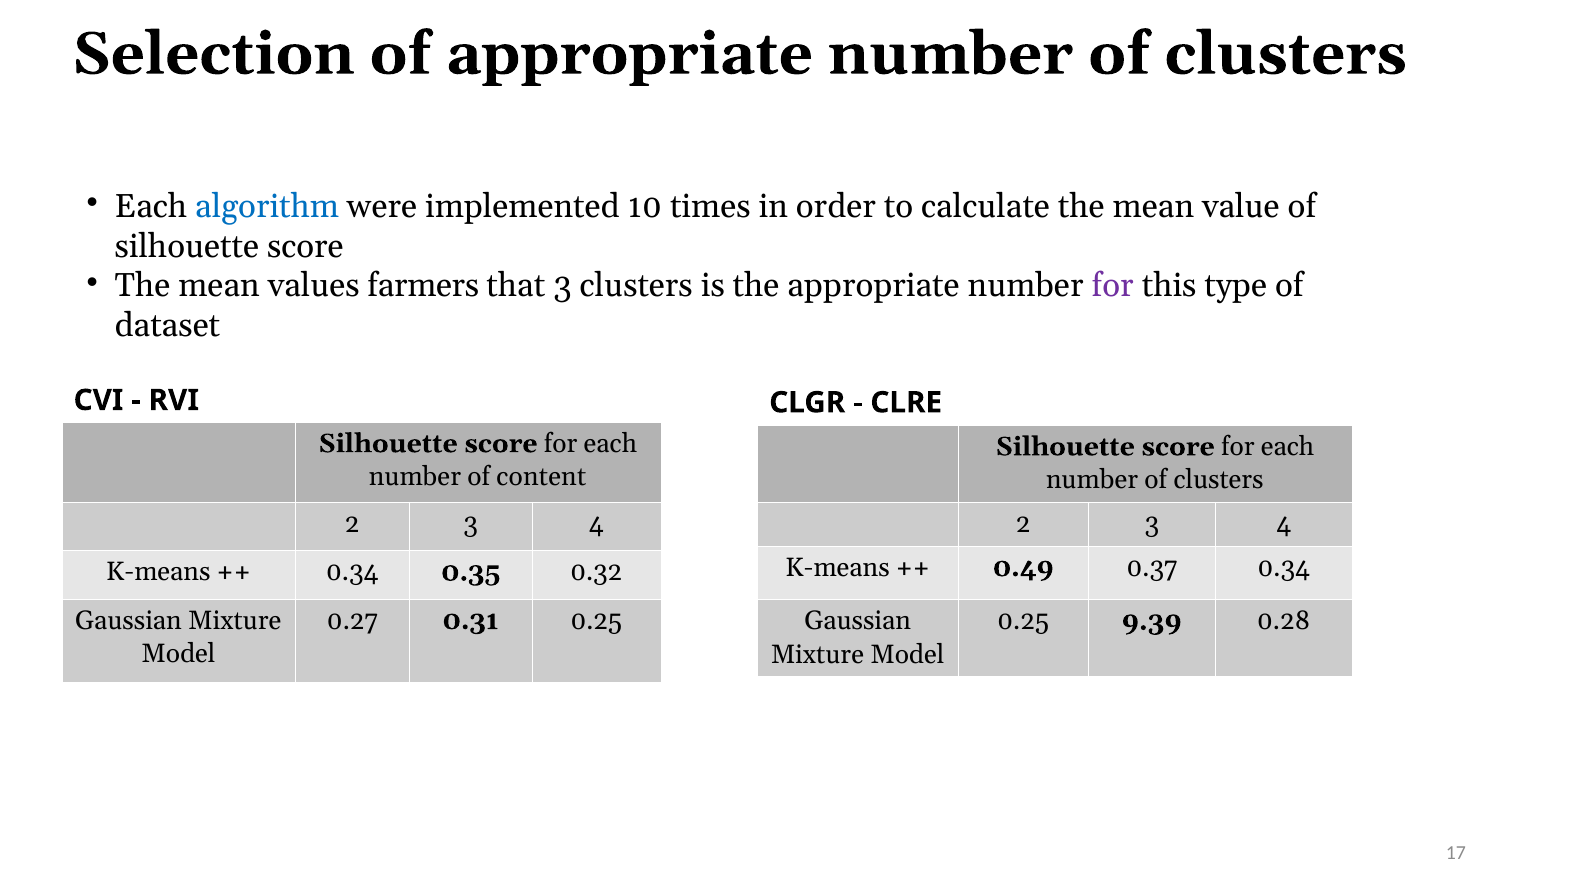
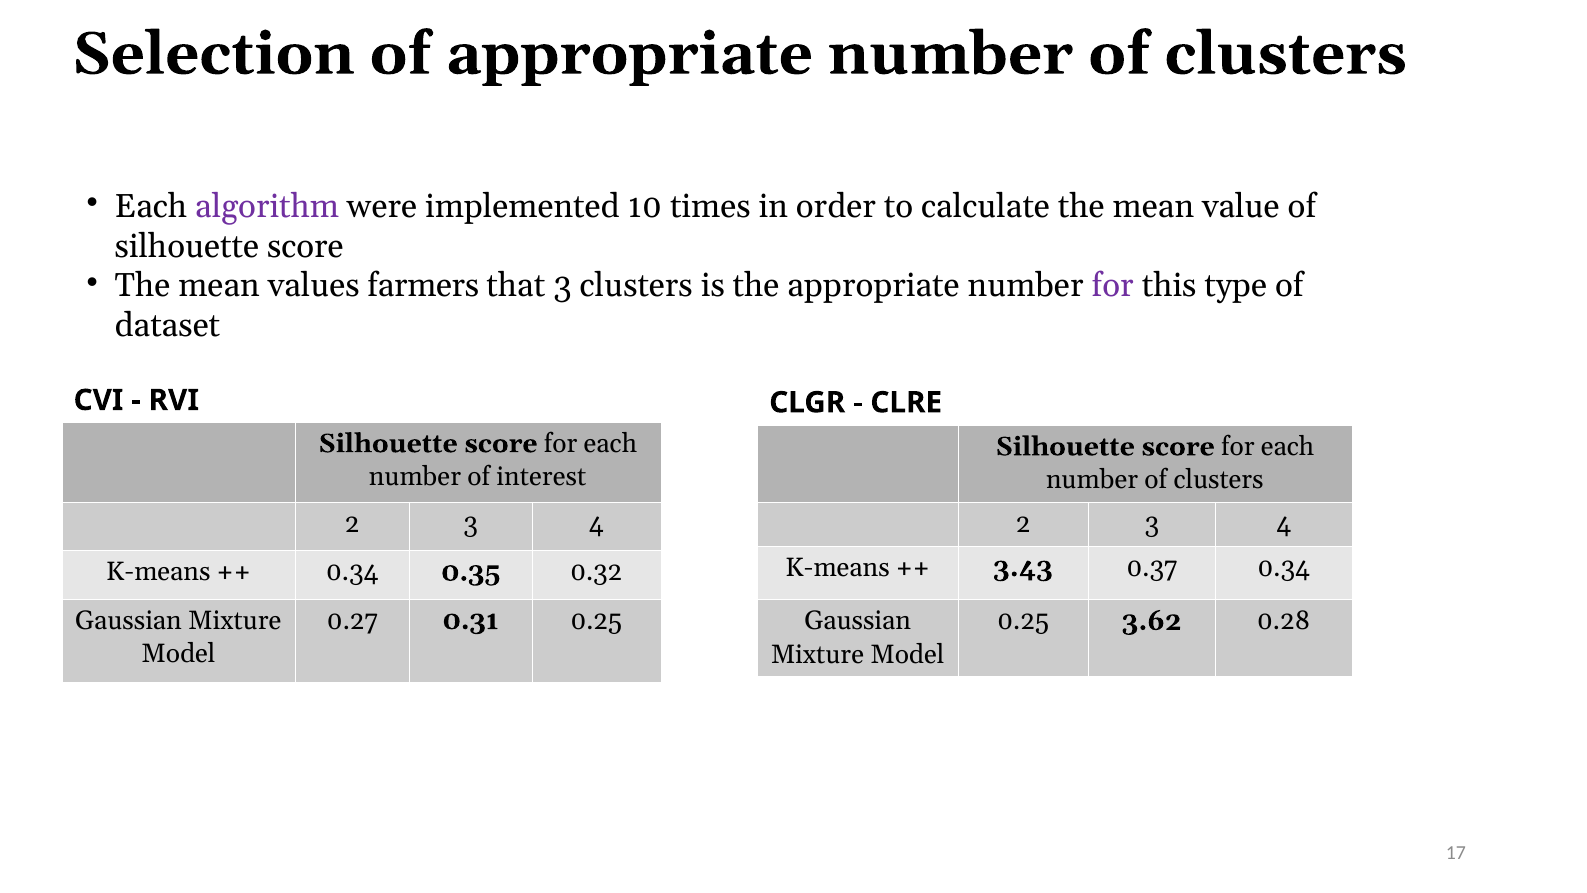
algorithm colour: blue -> purple
content: content -> interest
0.49: 0.49 -> 3.43
9.39: 9.39 -> 3.62
